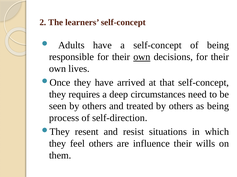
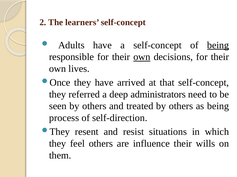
being at (218, 45) underline: none -> present
requires: requires -> referred
circumstances: circumstances -> administrators
